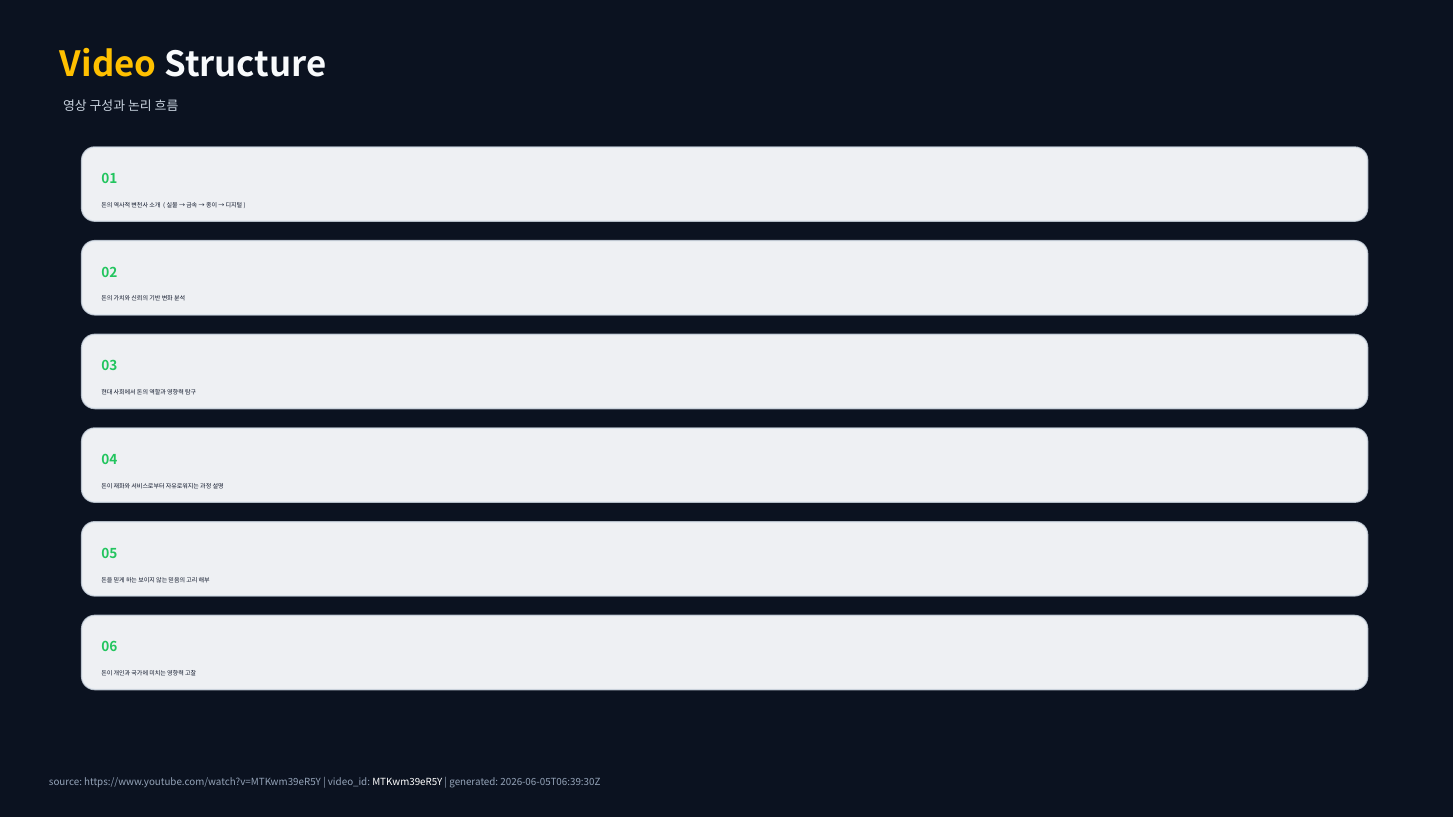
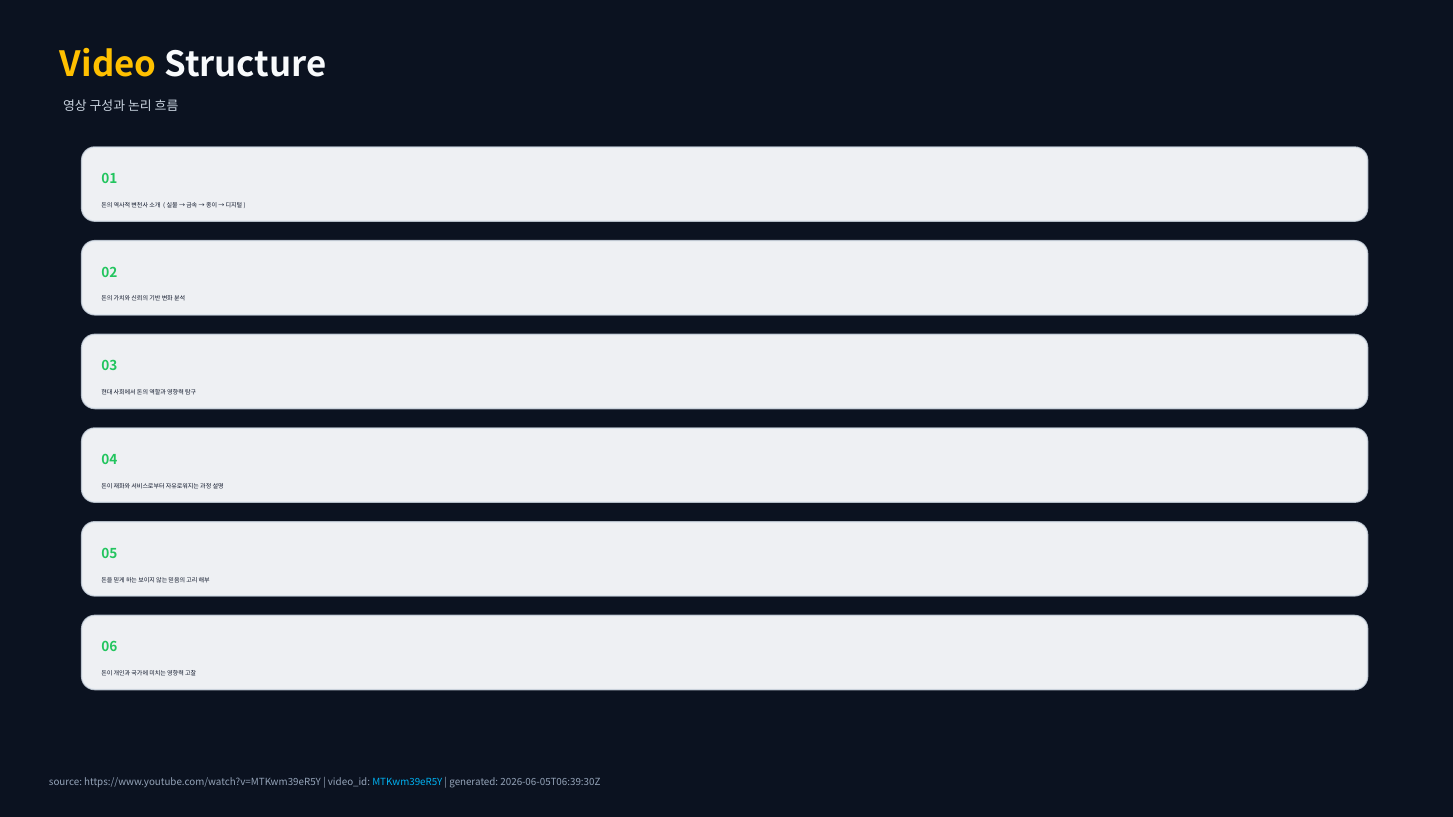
MTKwm39eR5Y colour: white -> light blue
